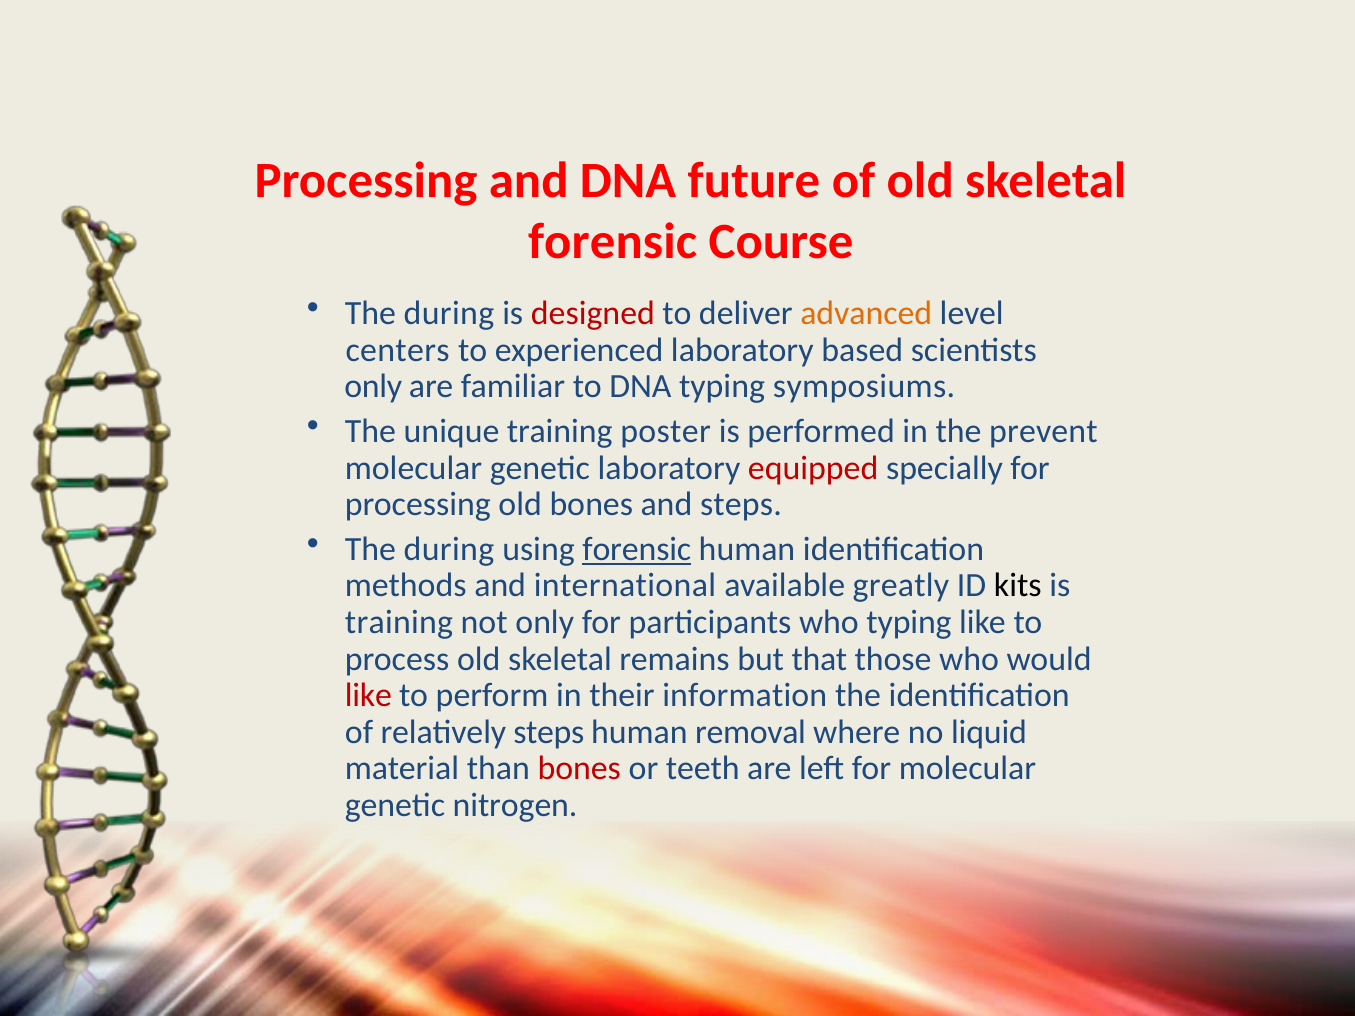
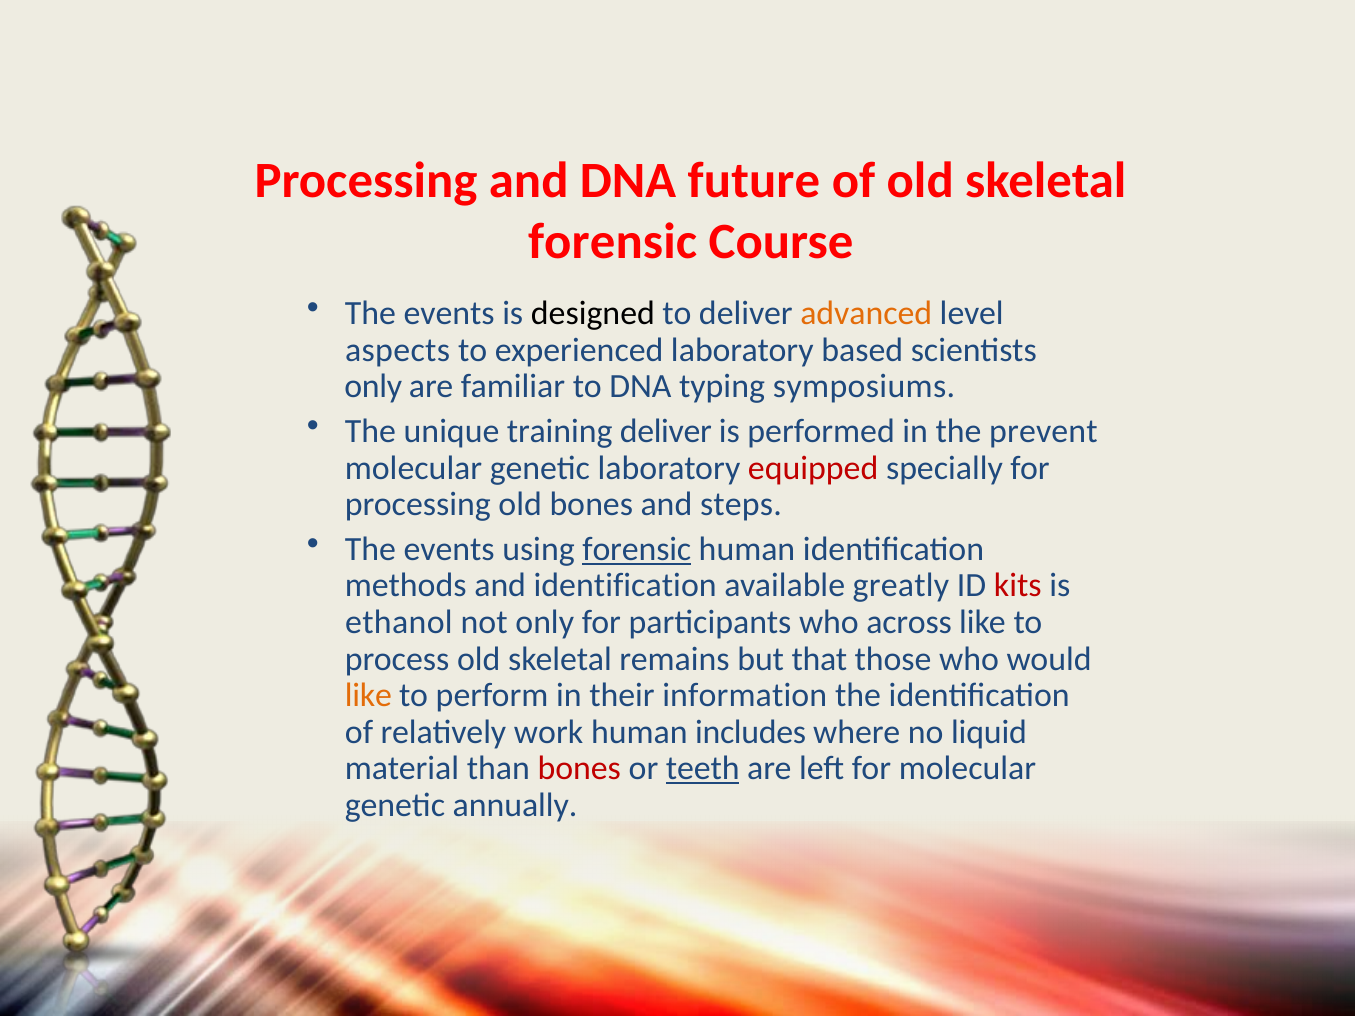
during at (449, 314): during -> events
designed colour: red -> black
centers: centers -> aspects
training poster: poster -> deliver
during at (449, 549): during -> events
and international: international -> identification
kits colour: black -> red
training at (399, 623): training -> ethanol
who typing: typing -> across
like at (368, 696) colour: red -> orange
relatively steps: steps -> work
removal: removal -> includes
teeth underline: none -> present
nitrogen: nitrogen -> annually
